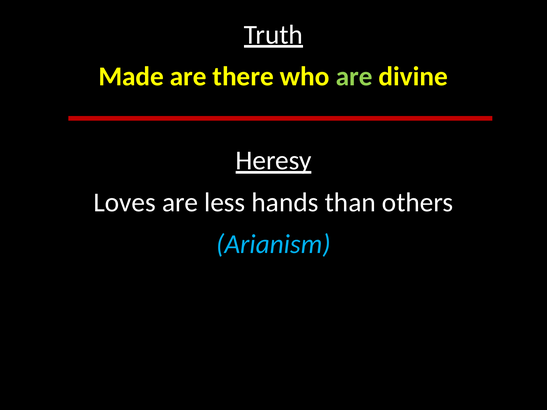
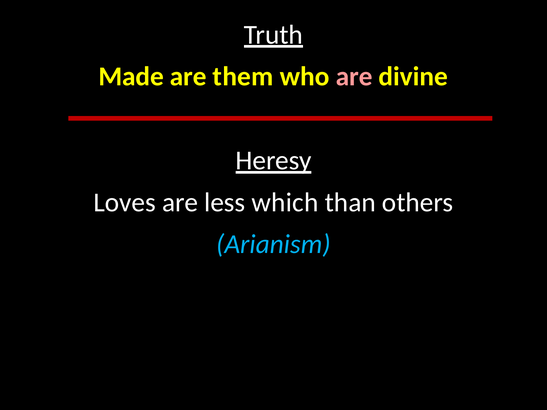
there: there -> them
are at (354, 77) colour: light green -> pink
hands: hands -> which
